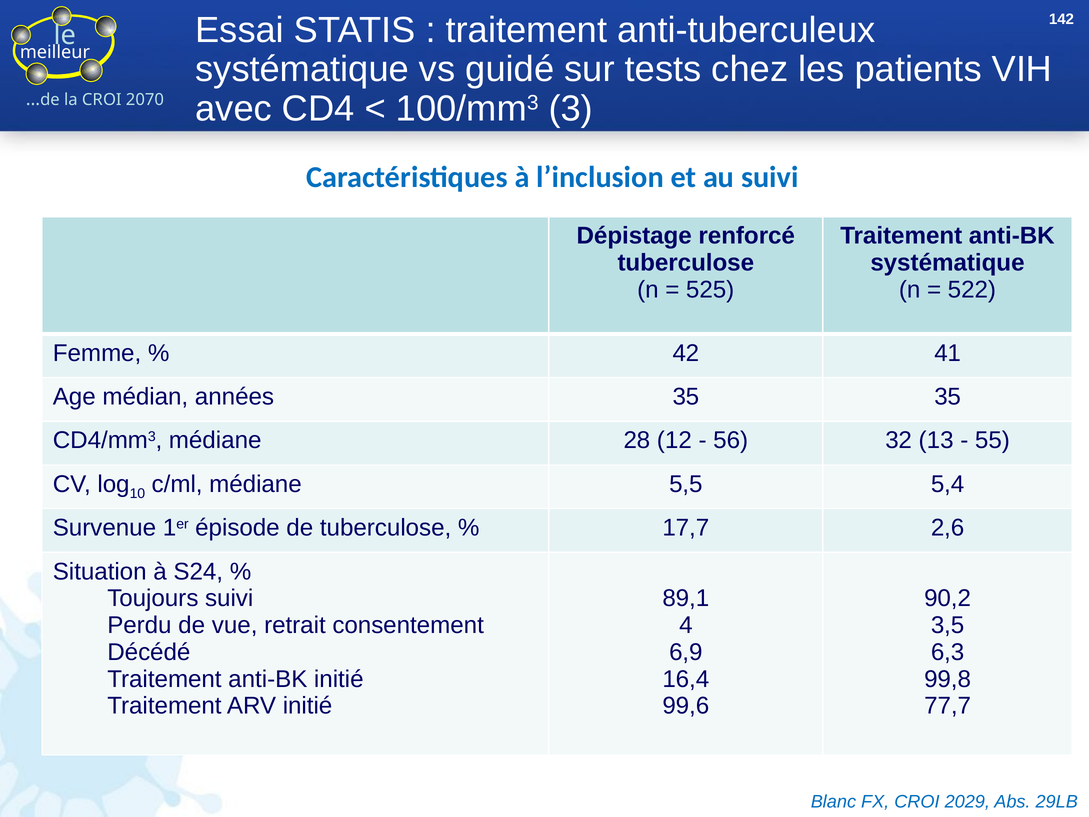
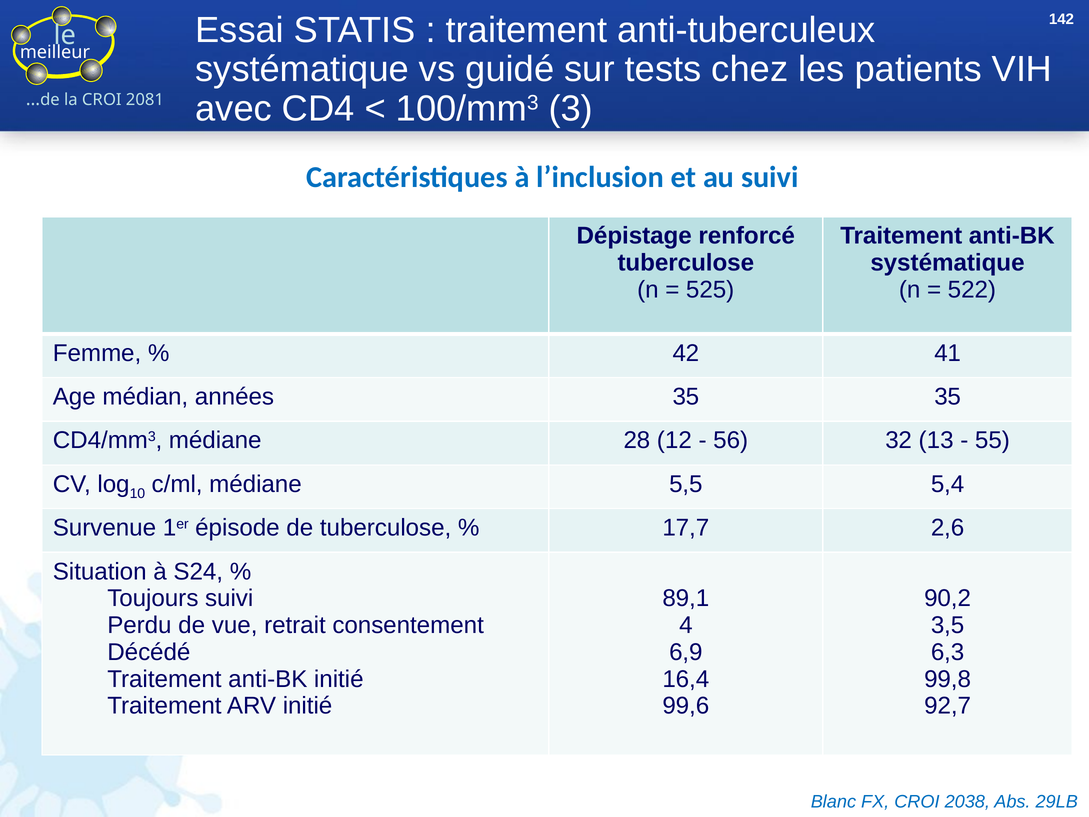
2070: 2070 -> 2081
77,7: 77,7 -> 92,7
2029: 2029 -> 2038
